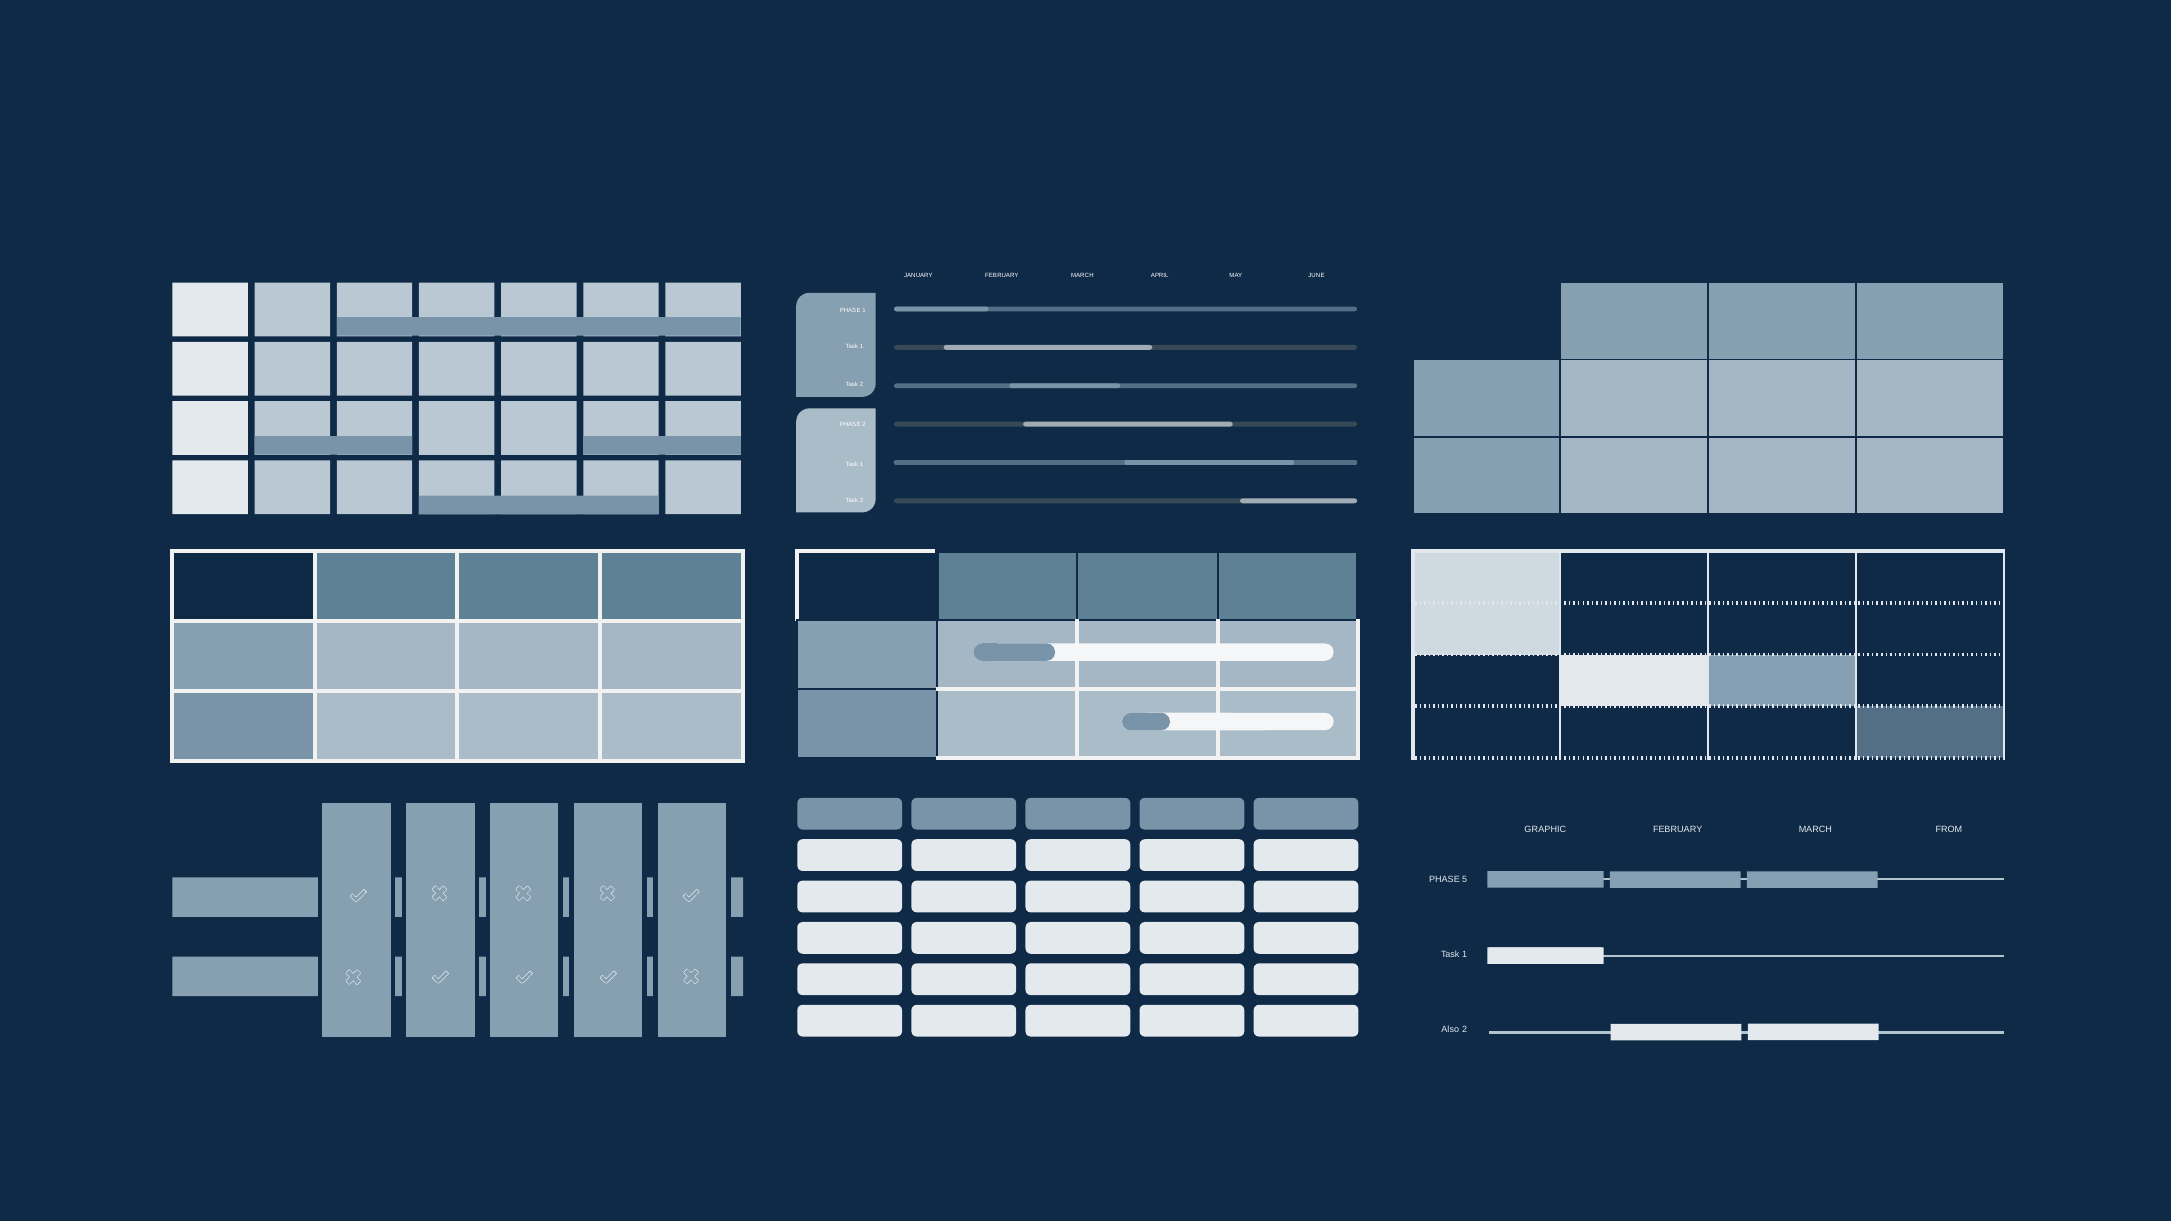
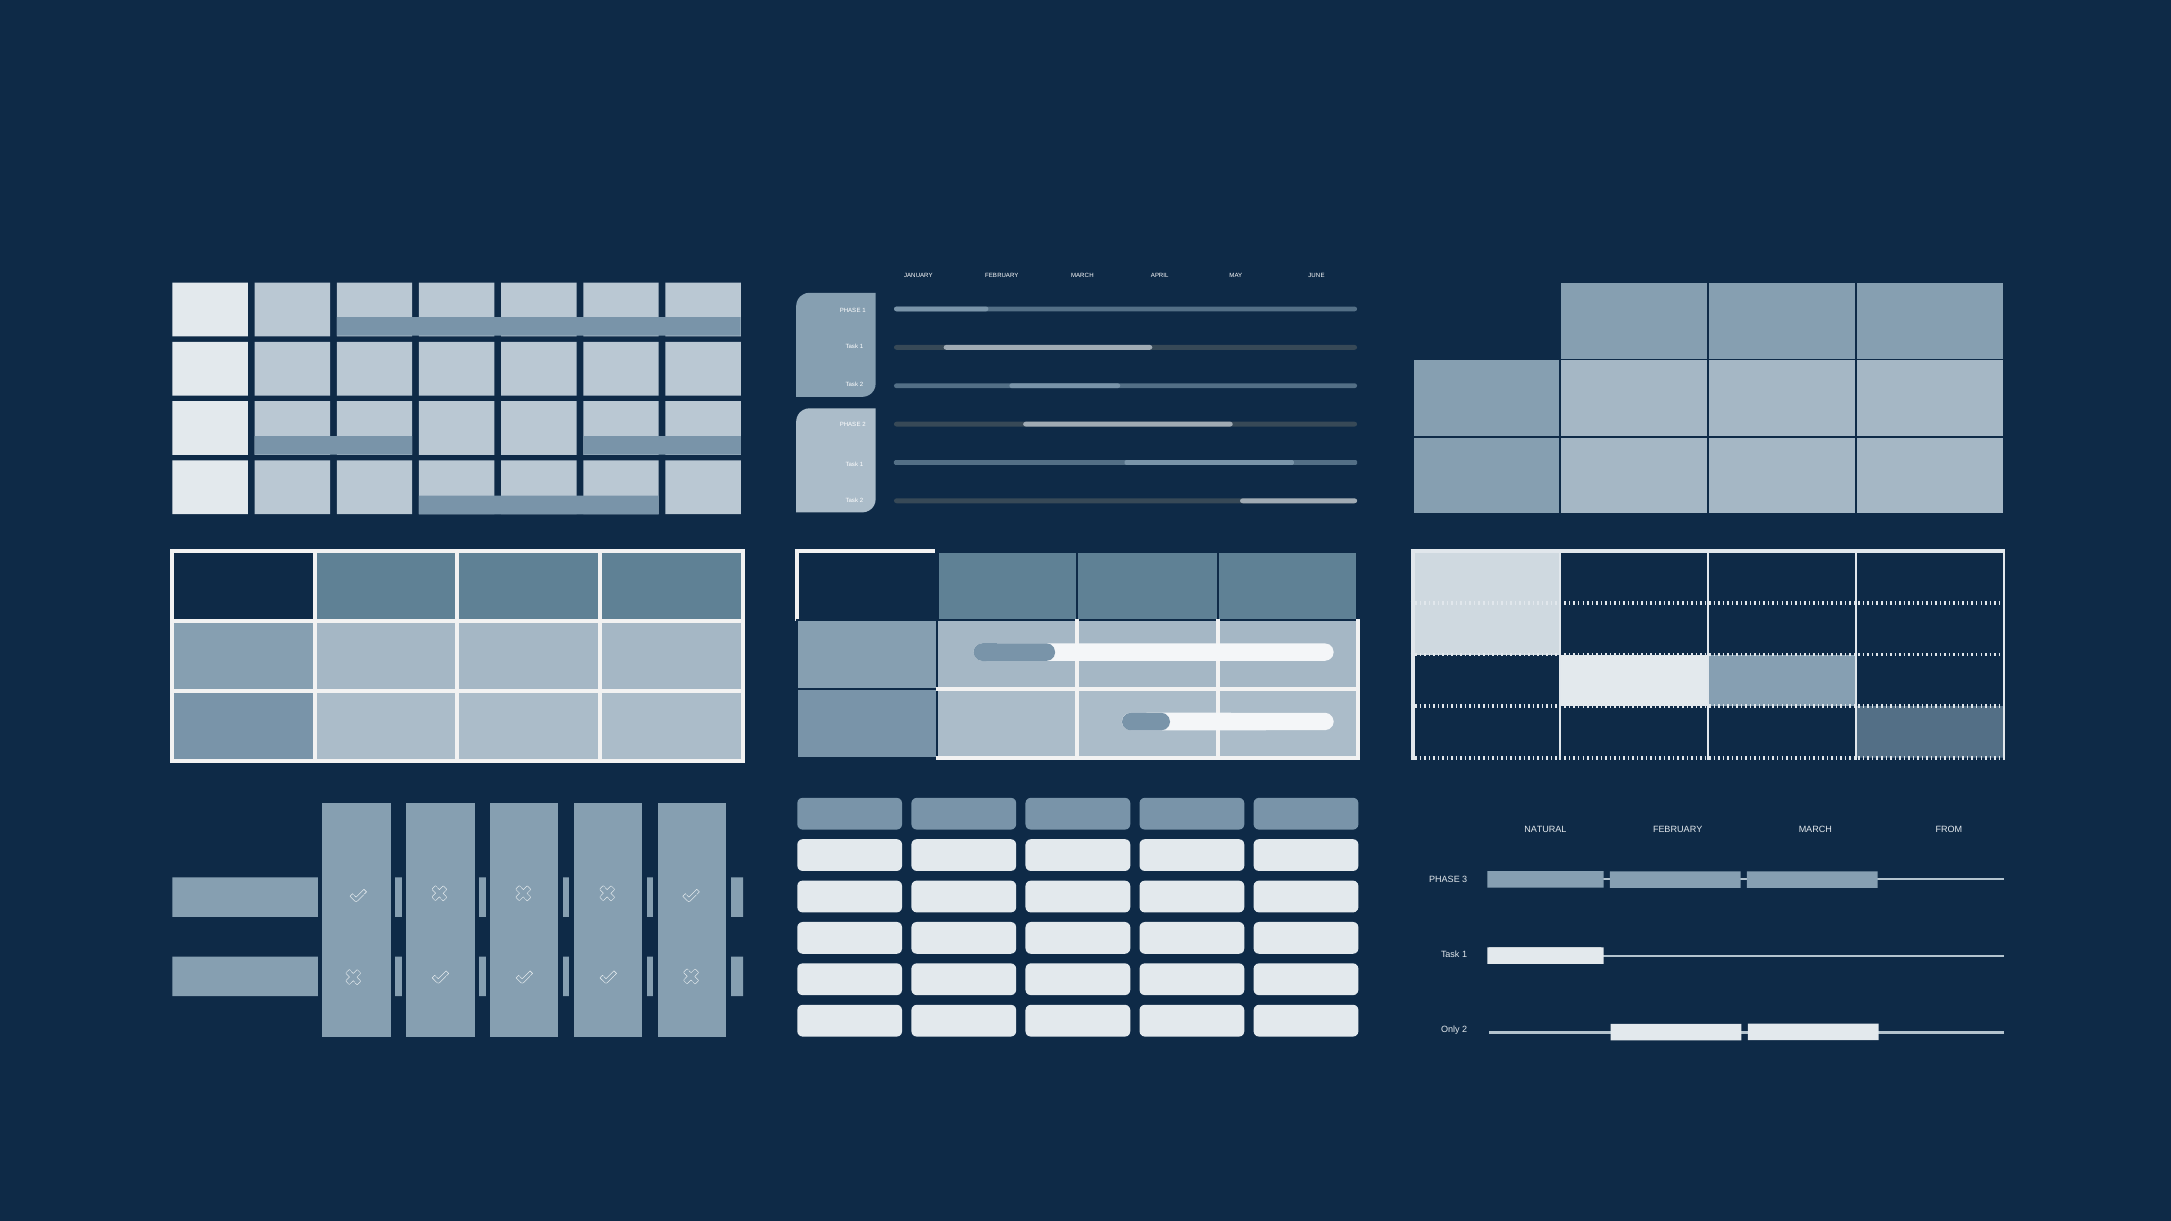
GRAPHIC: GRAPHIC -> NATURAL
5: 5 -> 3
Also: Also -> Only
